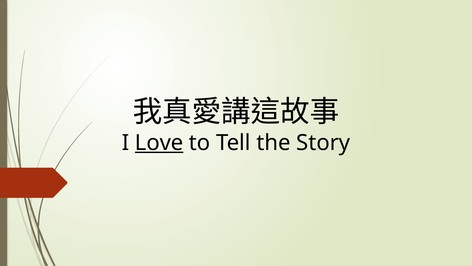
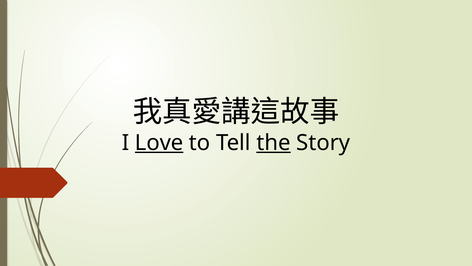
the underline: none -> present
